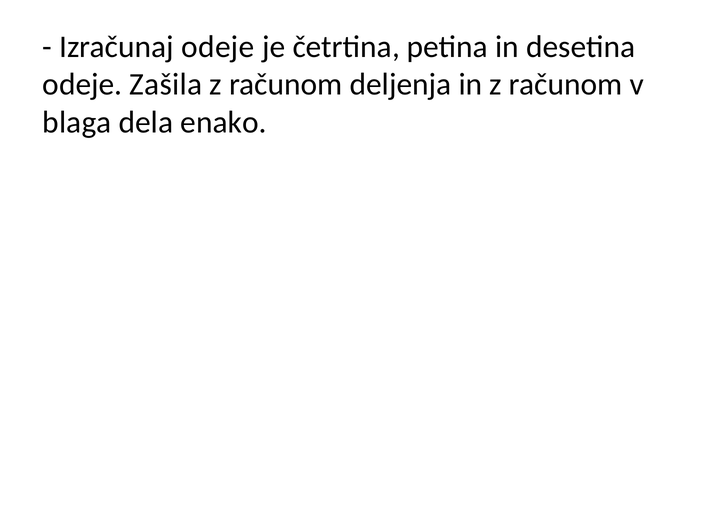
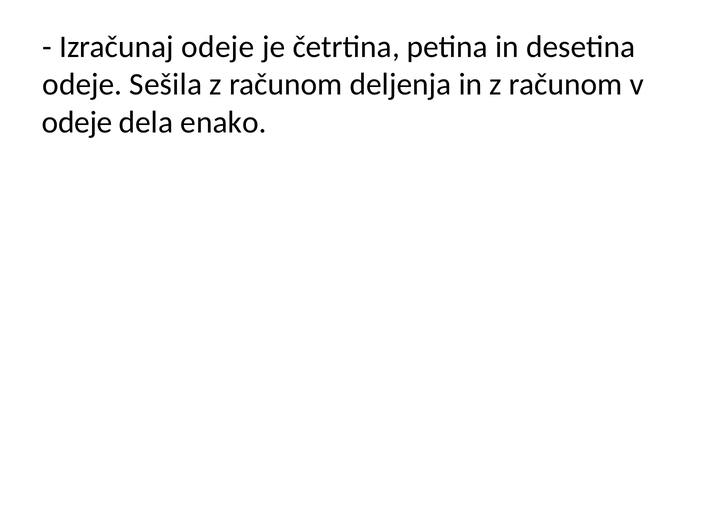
Zašila: Zašila -> Sešila
blaga at (77, 122): blaga -> odeje
